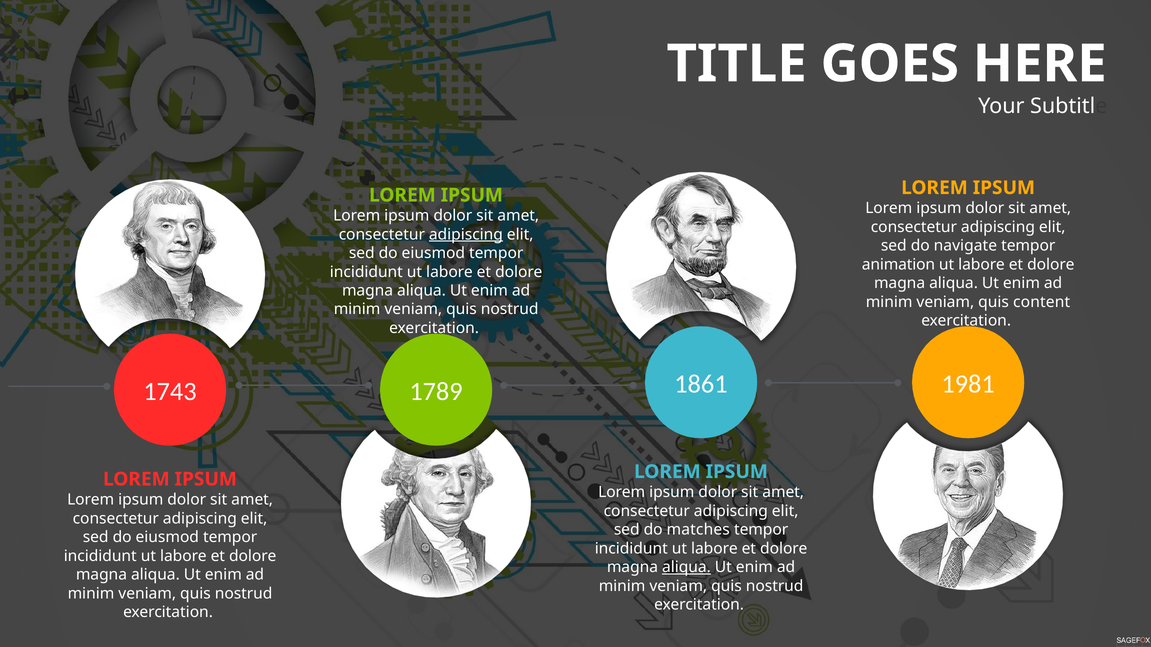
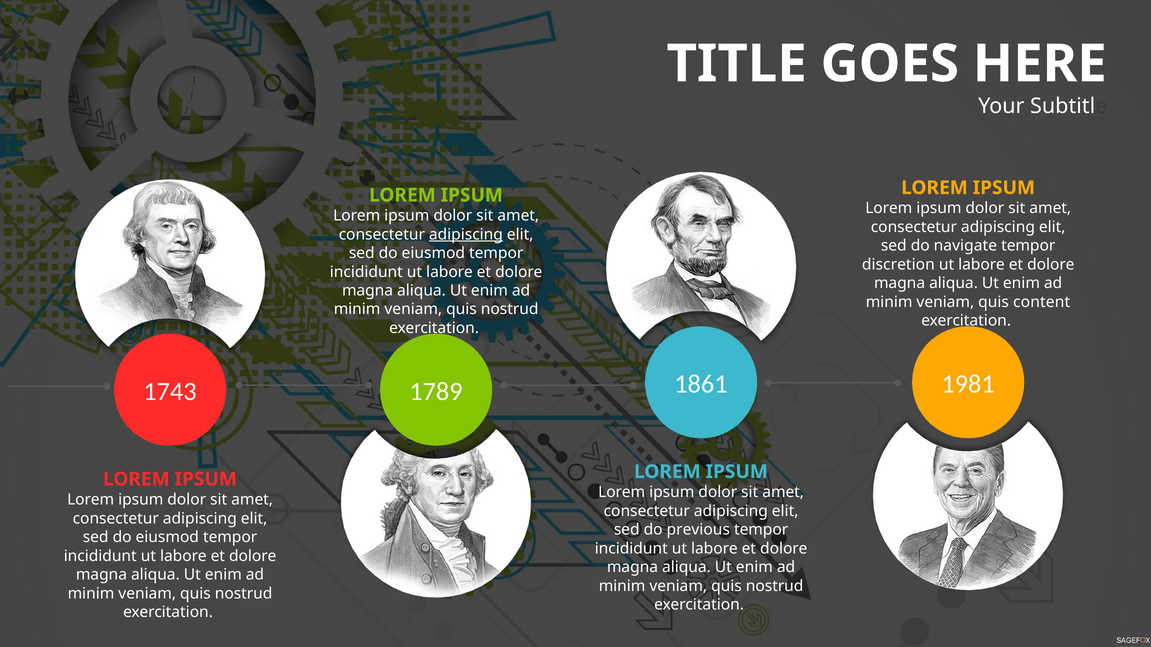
animation: animation -> discretion
matches: matches -> previous
aliqua at (686, 568) underline: present -> none
